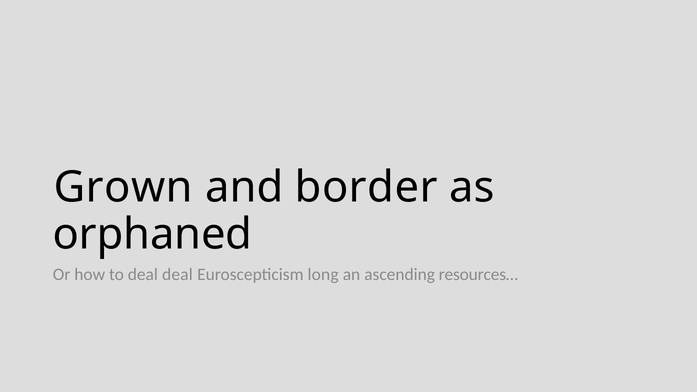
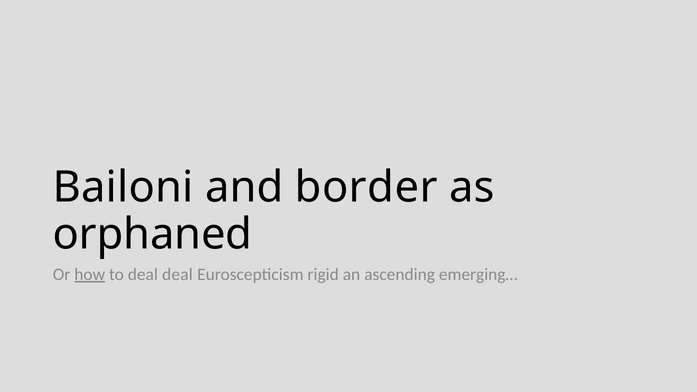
Grown: Grown -> Bailoni
how underline: none -> present
long: long -> rigid
resources…: resources… -> emerging…
